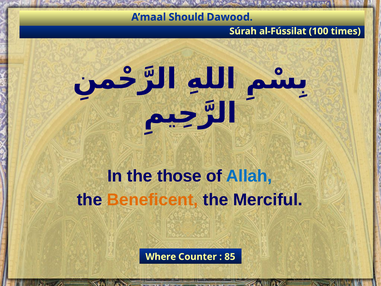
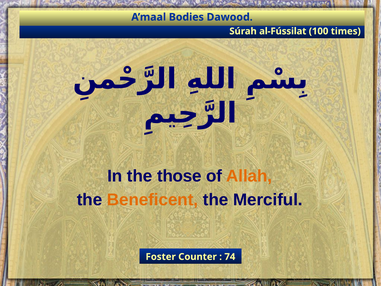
Should: Should -> Bodies
Allah colour: blue -> orange
Where: Where -> Foster
85: 85 -> 74
